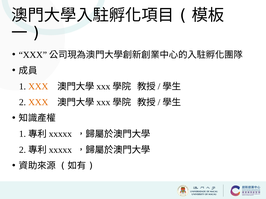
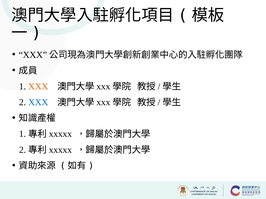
XXX at (38, 103) colour: orange -> blue
